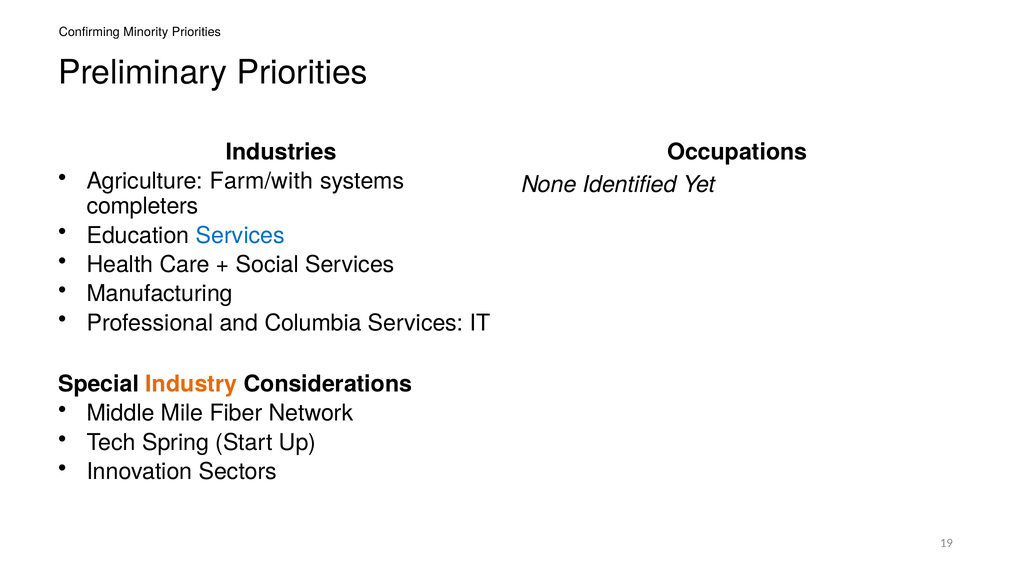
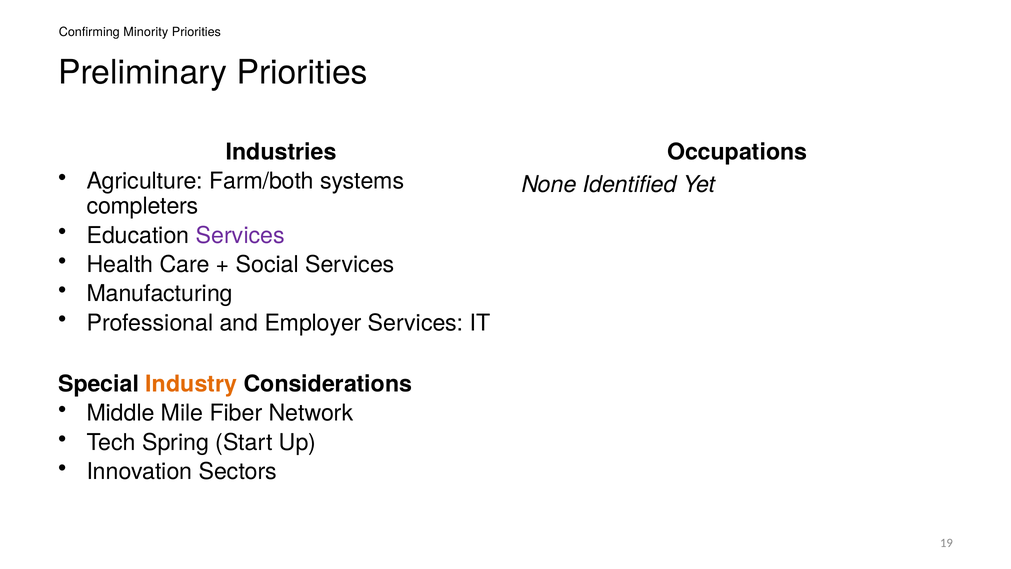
Farm/with: Farm/with -> Farm/both
Services at (240, 235) colour: blue -> purple
Columbia: Columbia -> Employer
